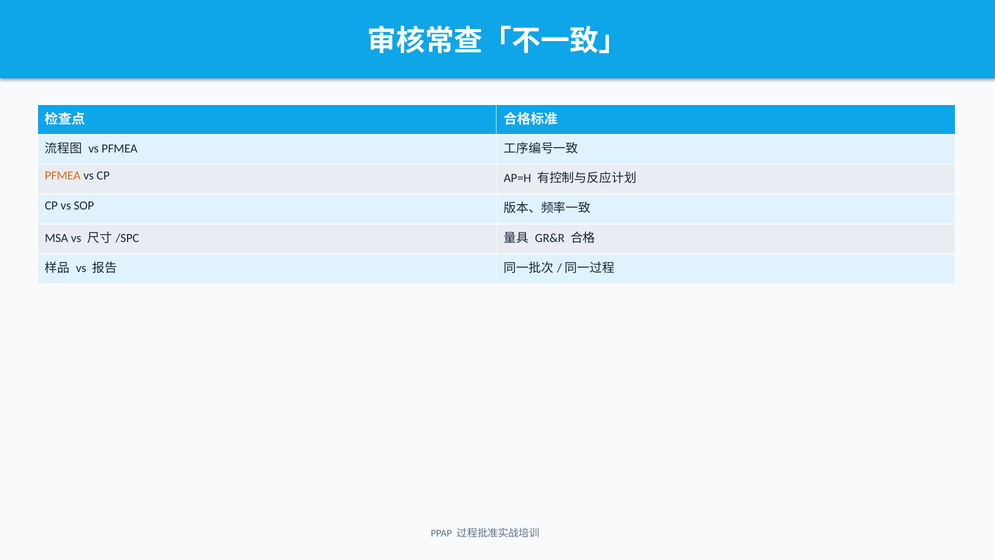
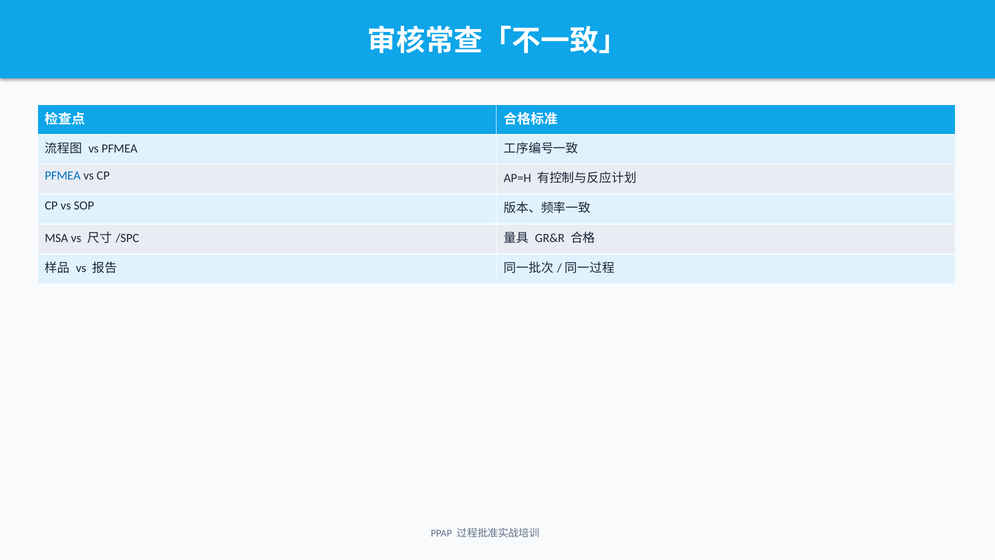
PFMEA at (63, 176) colour: orange -> blue
